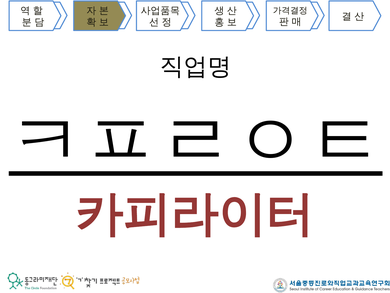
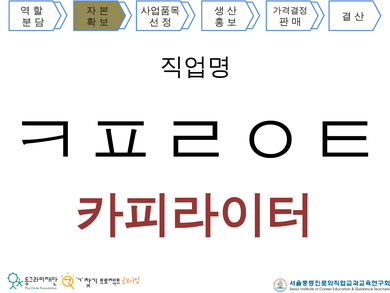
ㅋㅍㄹㅇㅌ underline: present -> none
